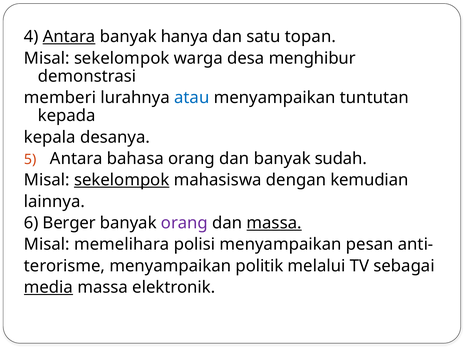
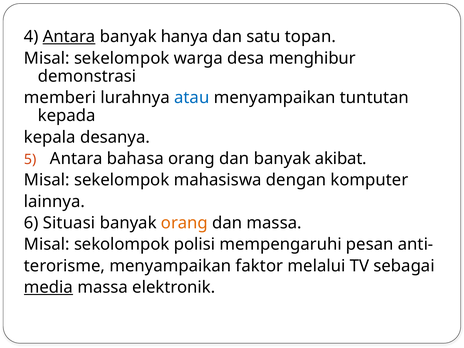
sudah: sudah -> akibat
sekelompok at (122, 180) underline: present -> none
kemudian: kemudian -> komputer
Berger: Berger -> Situasi
orang at (184, 223) colour: purple -> orange
massa at (274, 223) underline: present -> none
memelihara: memelihara -> sekolompok
polisi menyampaikan: menyampaikan -> mempengaruhi
politik: politik -> faktor
